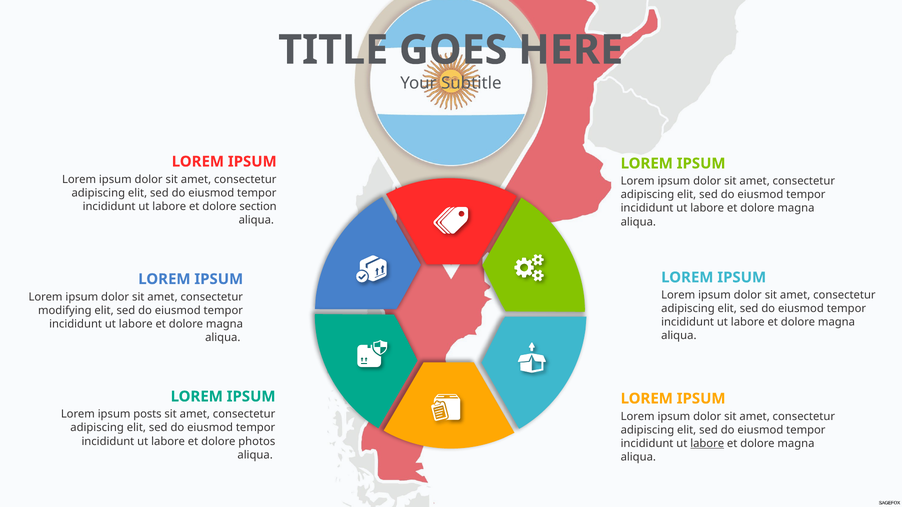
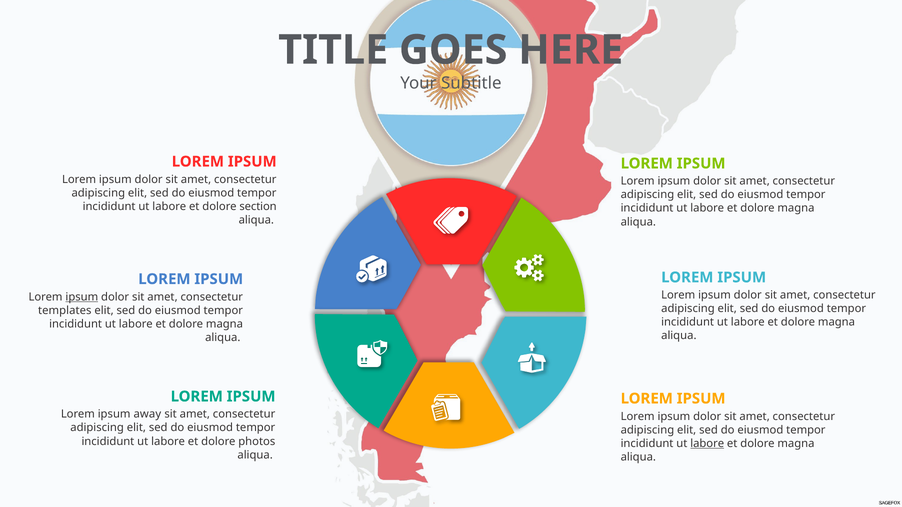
ipsum at (82, 297) underline: none -> present
modifying: modifying -> templates
posts: posts -> away
